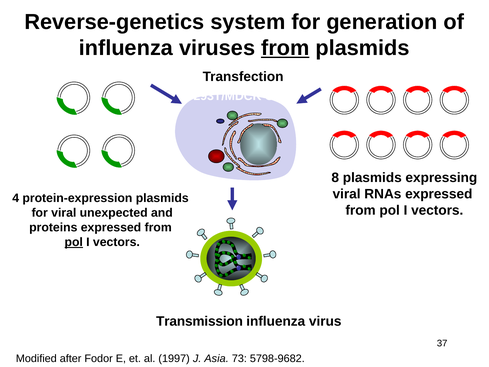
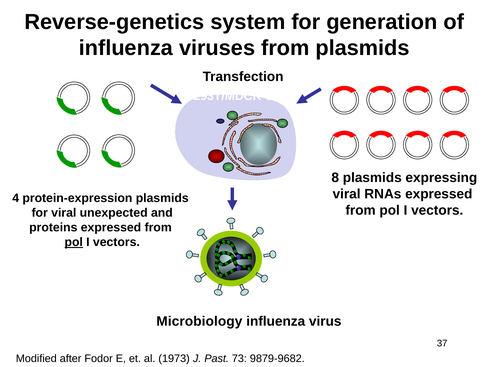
from at (285, 48) underline: present -> none
Transmission: Transmission -> Microbiology
1997: 1997 -> 1973
Asia: Asia -> Past
5798-9682: 5798-9682 -> 9879-9682
